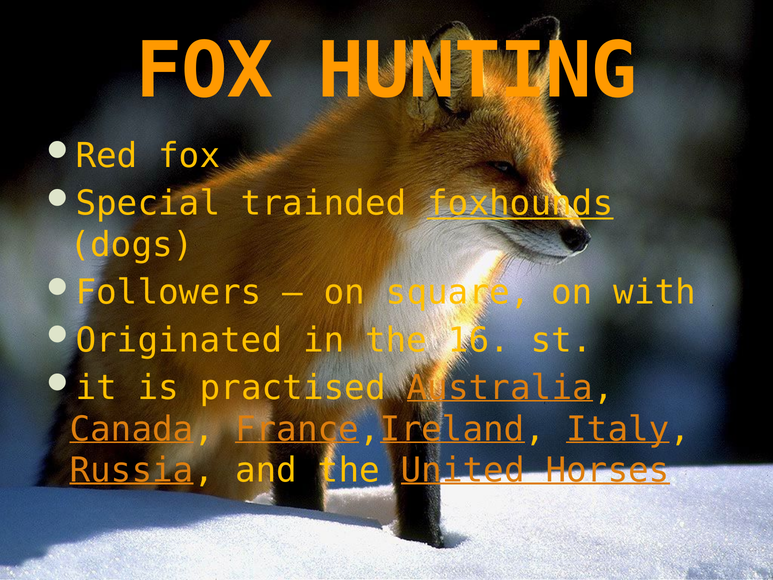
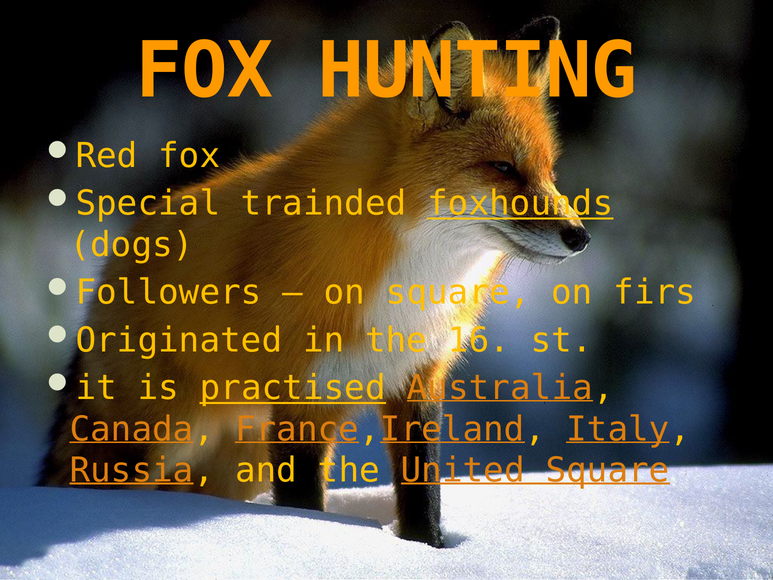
with: with -> firs
practised underline: none -> present
United Horses: Horses -> Square
